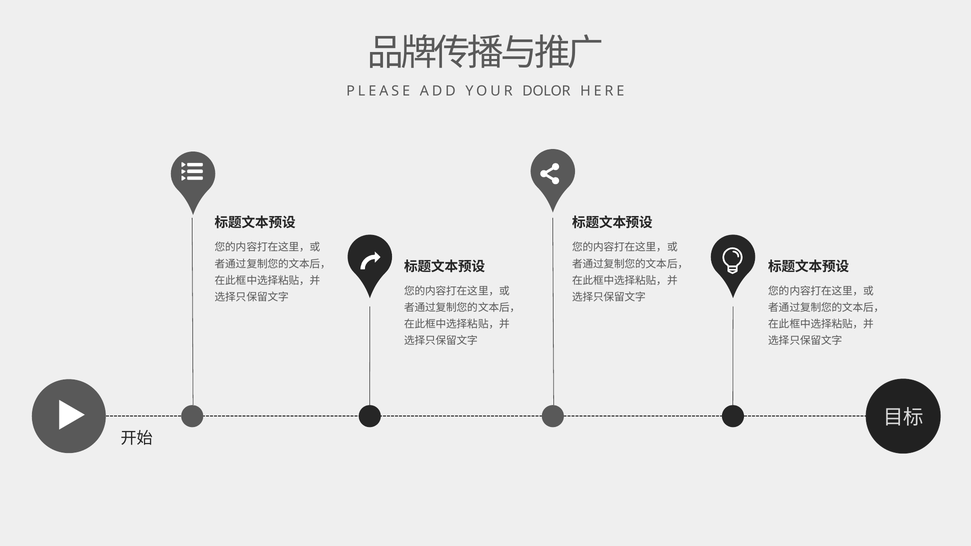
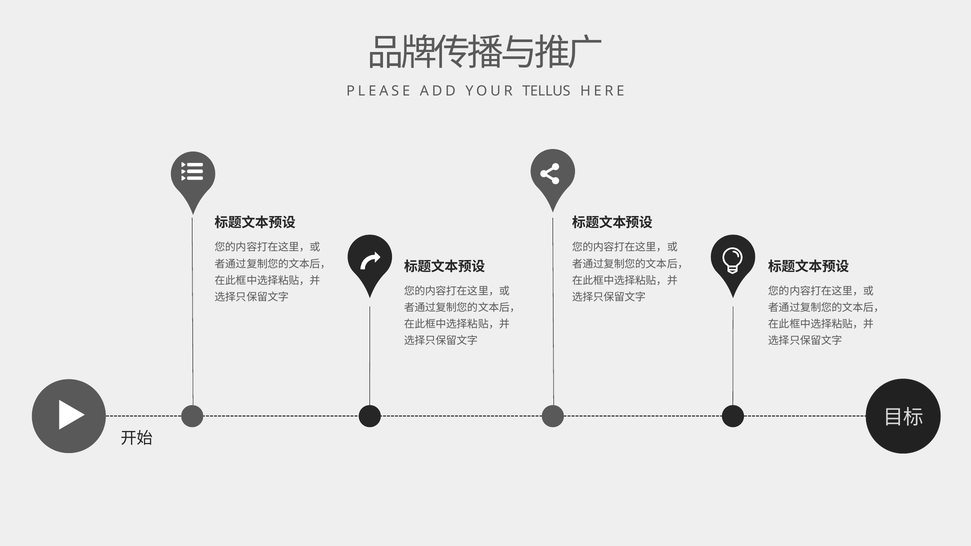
DOLOR: DOLOR -> TELLUS
